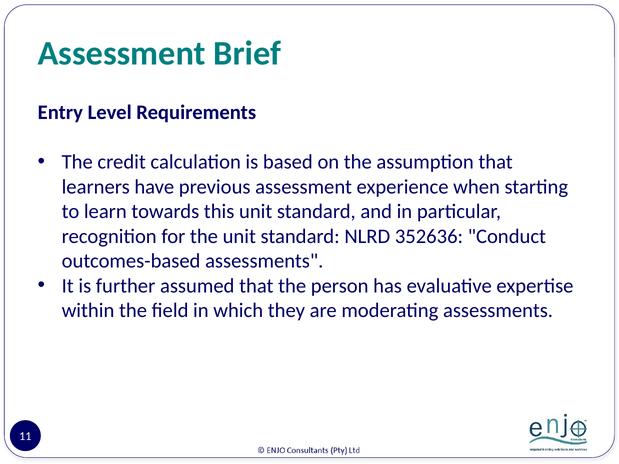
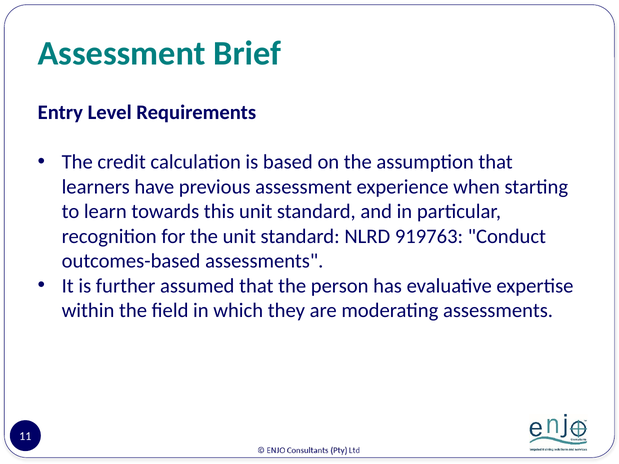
352636: 352636 -> 919763
